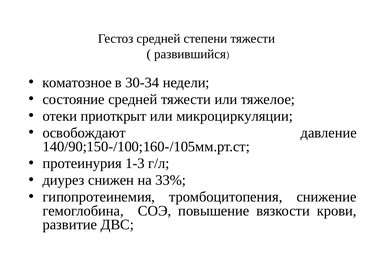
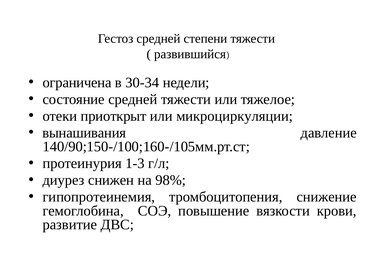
коматозное: коматозное -> ограничена
освобождают: освобождают -> вынашивания
33%: 33% -> 98%
